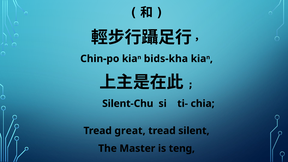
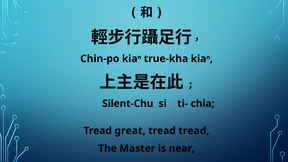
bids-kha: bids-kha -> true-kha
tread silent: silent -> tread
teng: teng -> near
